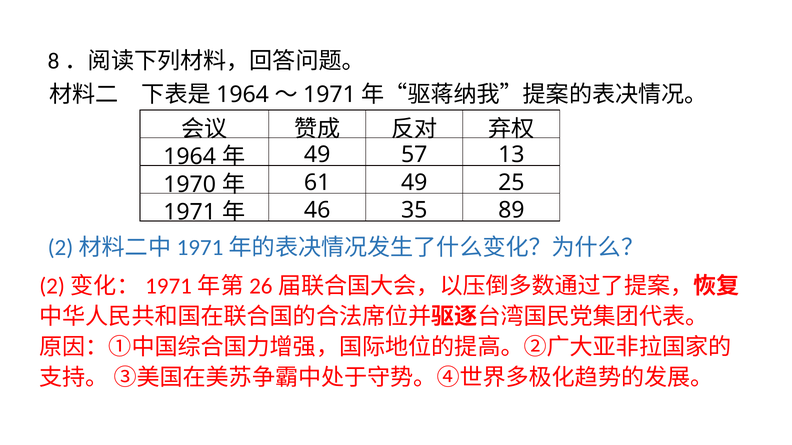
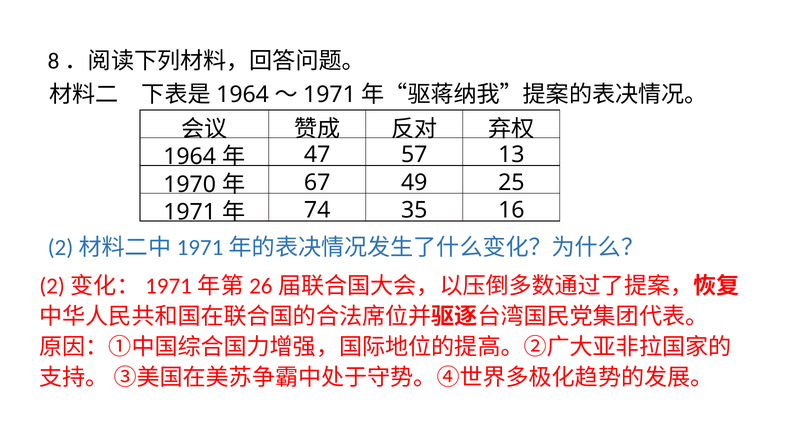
49 at (317, 155): 49 -> 47
61: 61 -> 67
46: 46 -> 74
89: 89 -> 16
